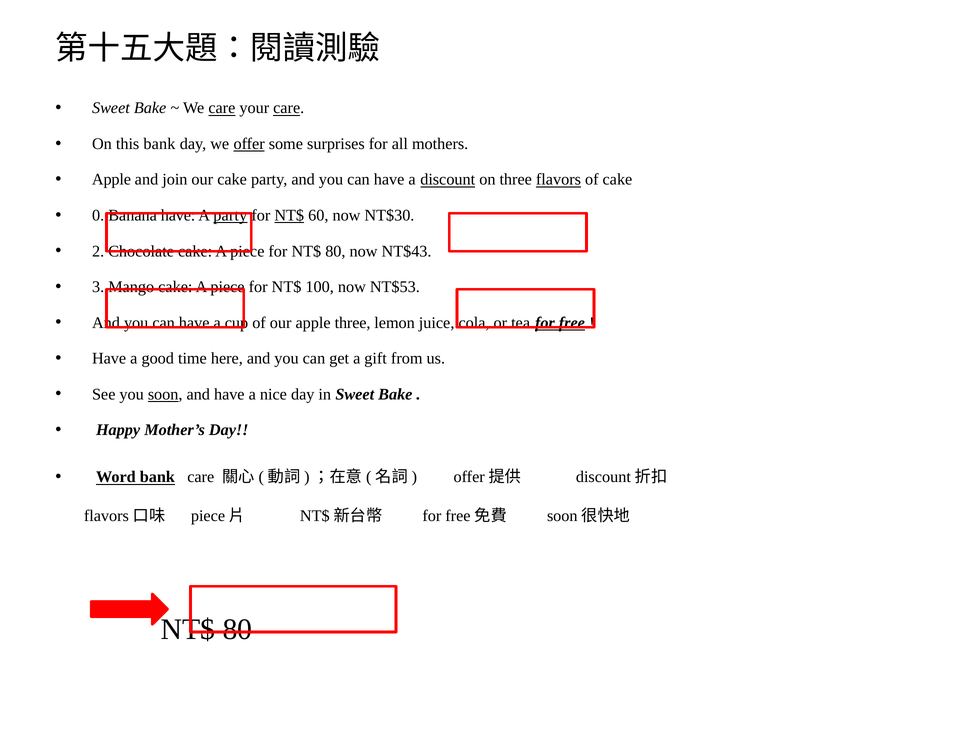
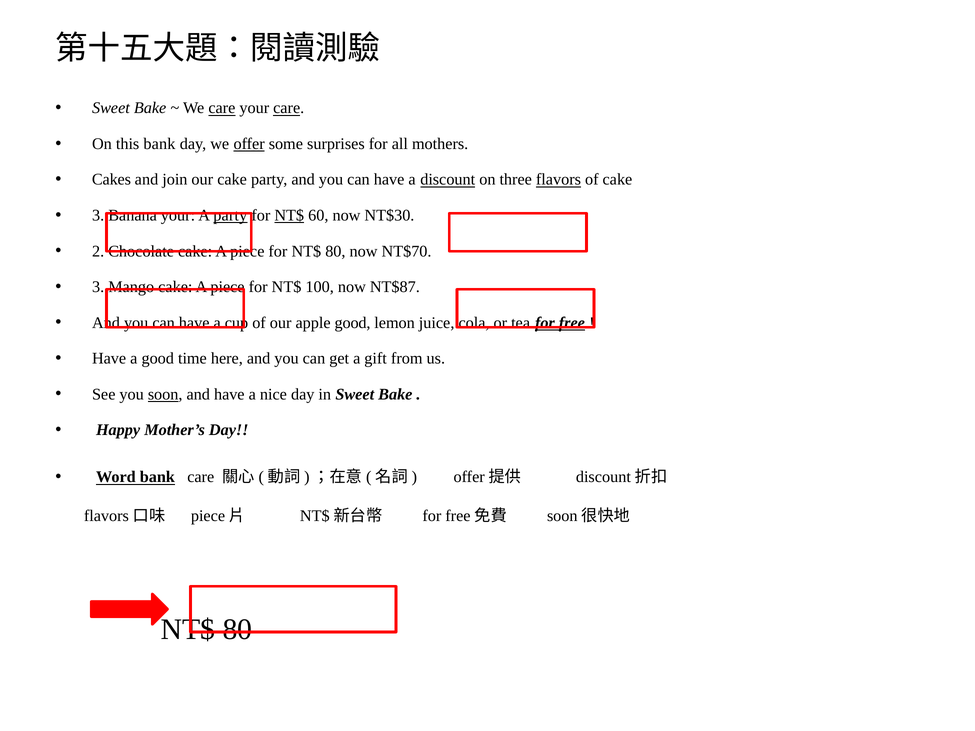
Apple at (111, 180): Apple -> Cakes
0 at (98, 215): 0 -> 3
Banana have: have -> your
NT$43: NT$43 -> NT$70
NT$53: NT$53 -> NT$87
apple three: three -> good
